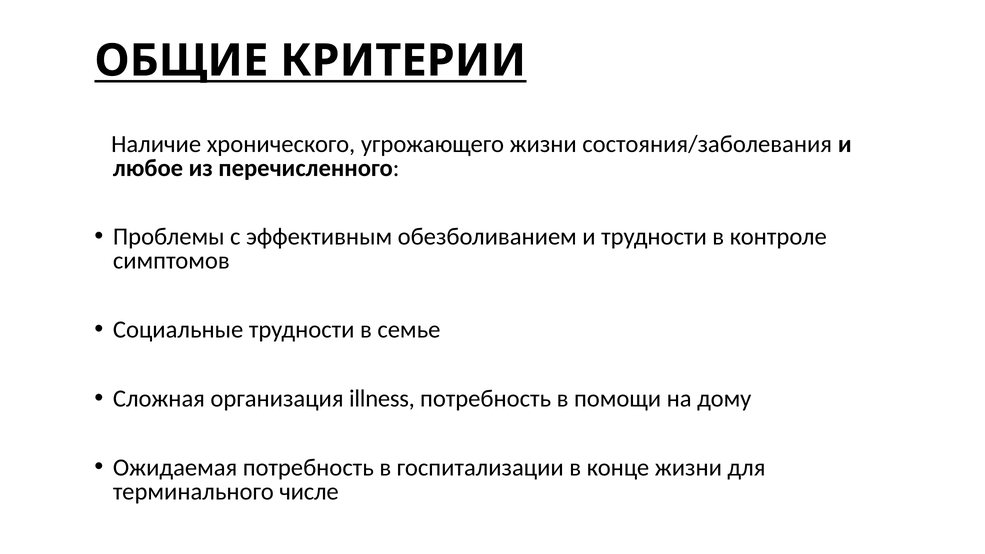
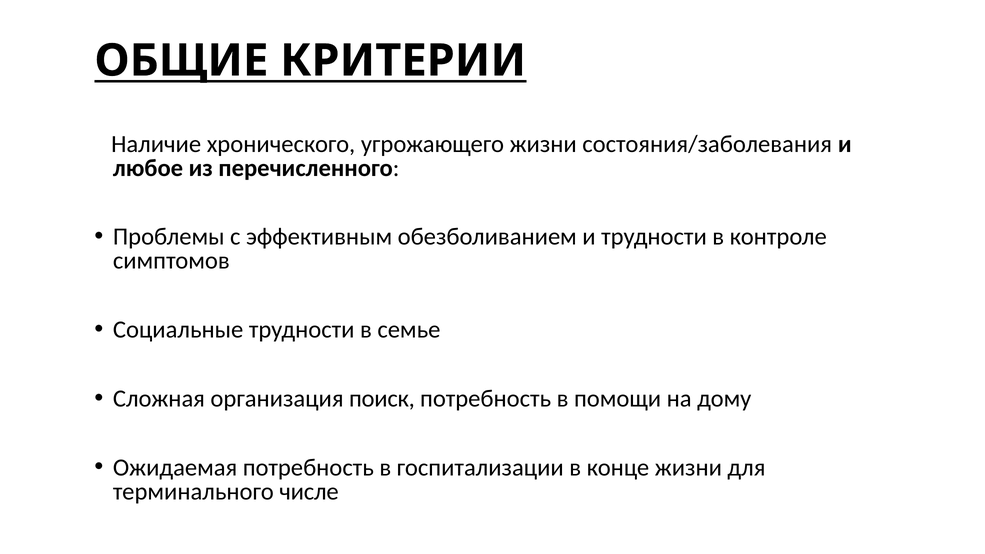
illness: illness -> поиск
